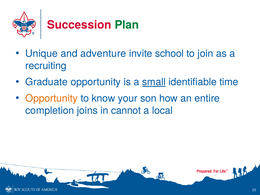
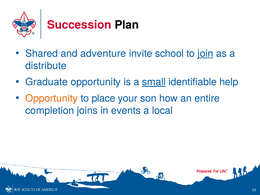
Plan colour: green -> black
Unique: Unique -> Shared
join underline: none -> present
recruiting: recruiting -> distribute
time: time -> help
know: know -> place
cannot: cannot -> events
